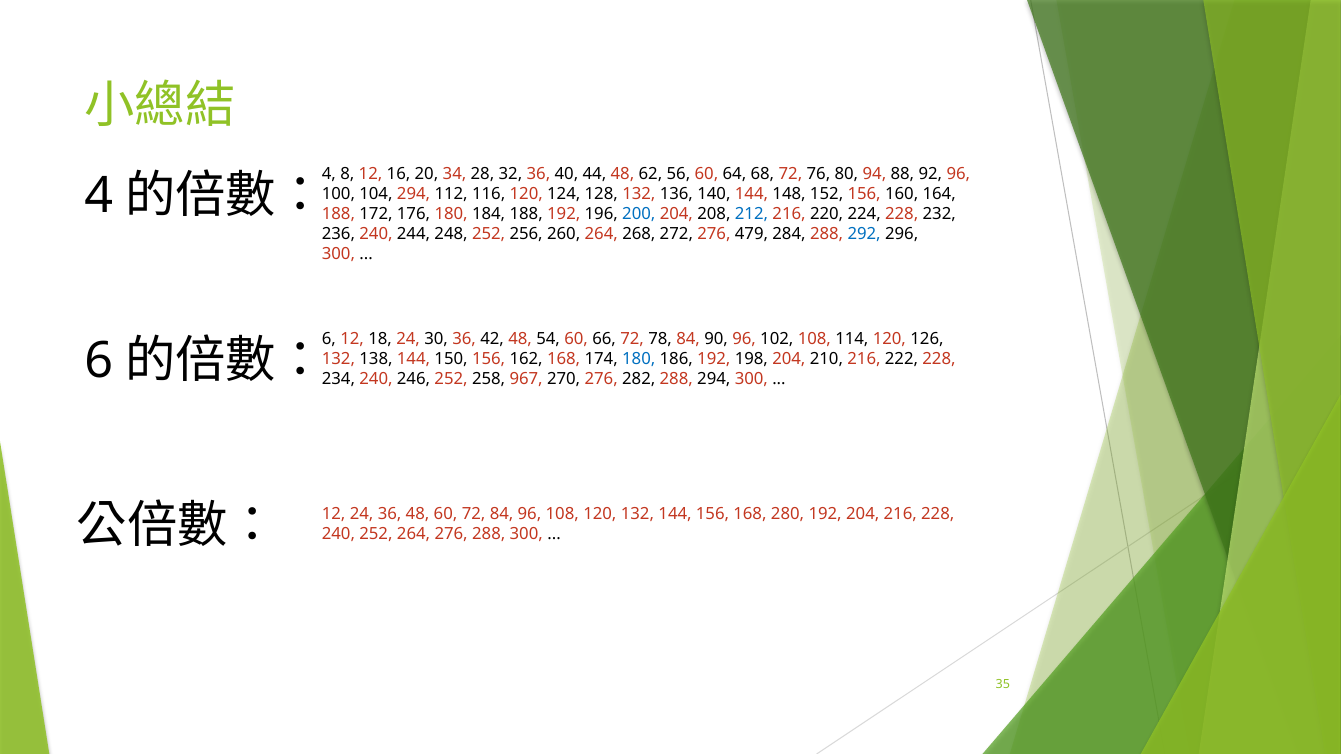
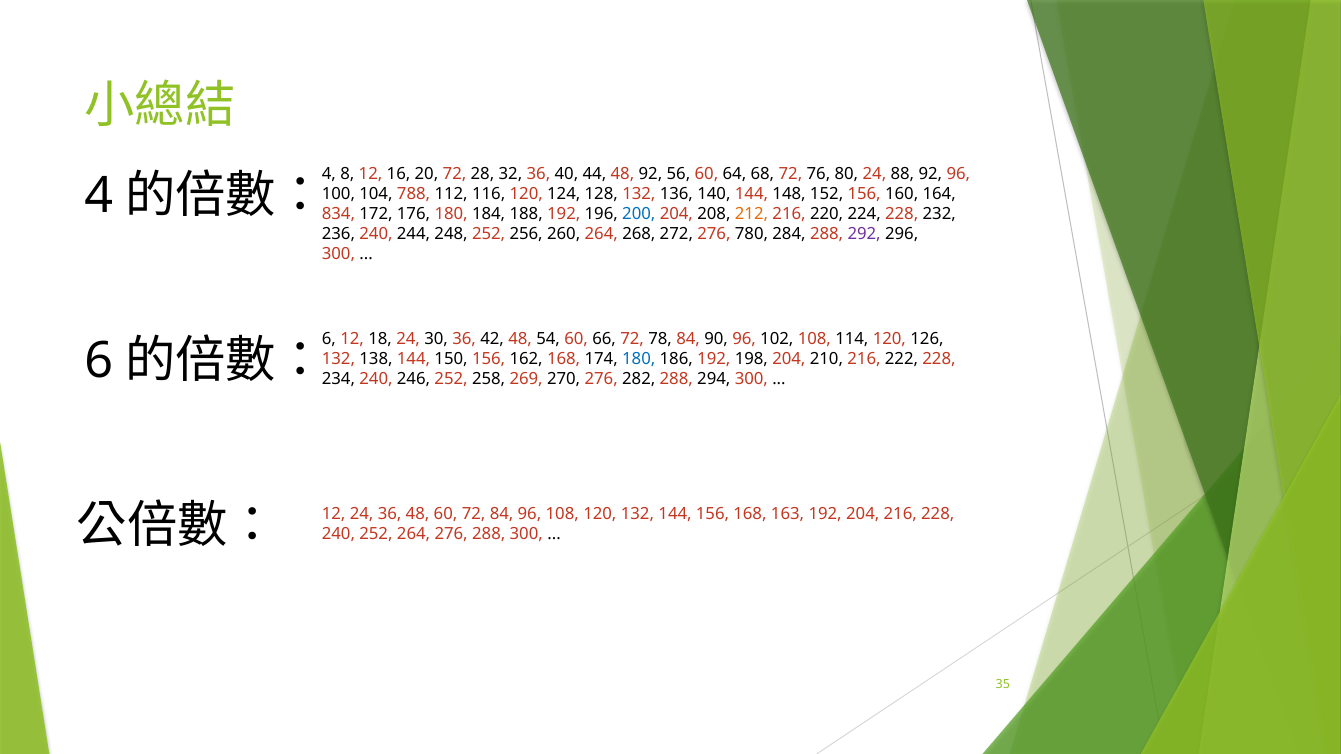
20 34: 34 -> 72
48 62: 62 -> 92
80 94: 94 -> 24
104 294: 294 -> 788
188 at (338, 214): 188 -> 834
212 colour: blue -> orange
479: 479 -> 780
292 colour: blue -> purple
967: 967 -> 269
280: 280 -> 163
